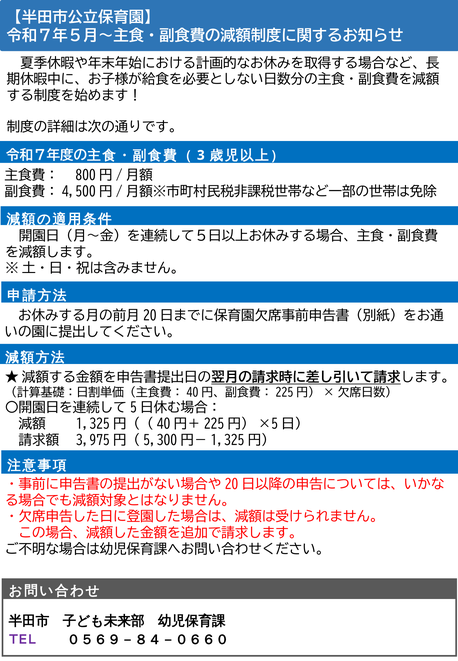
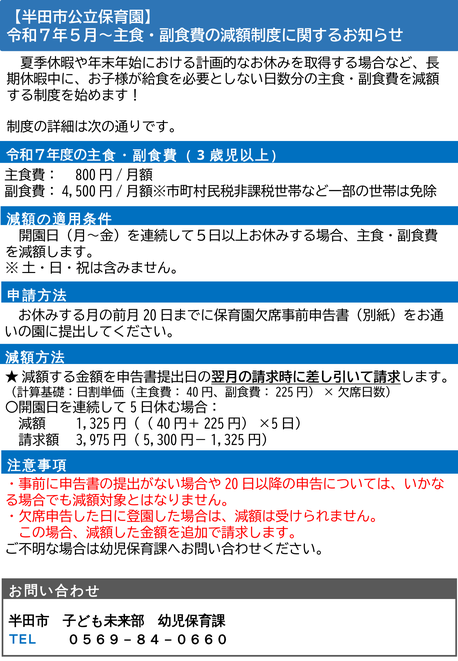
TEL colour: purple -> blue
